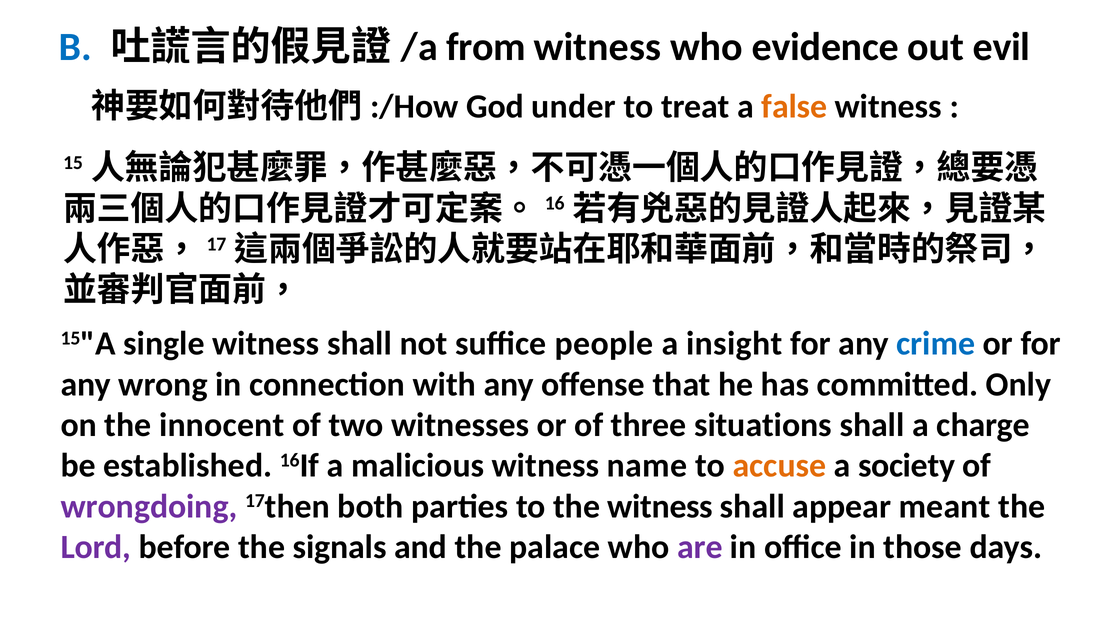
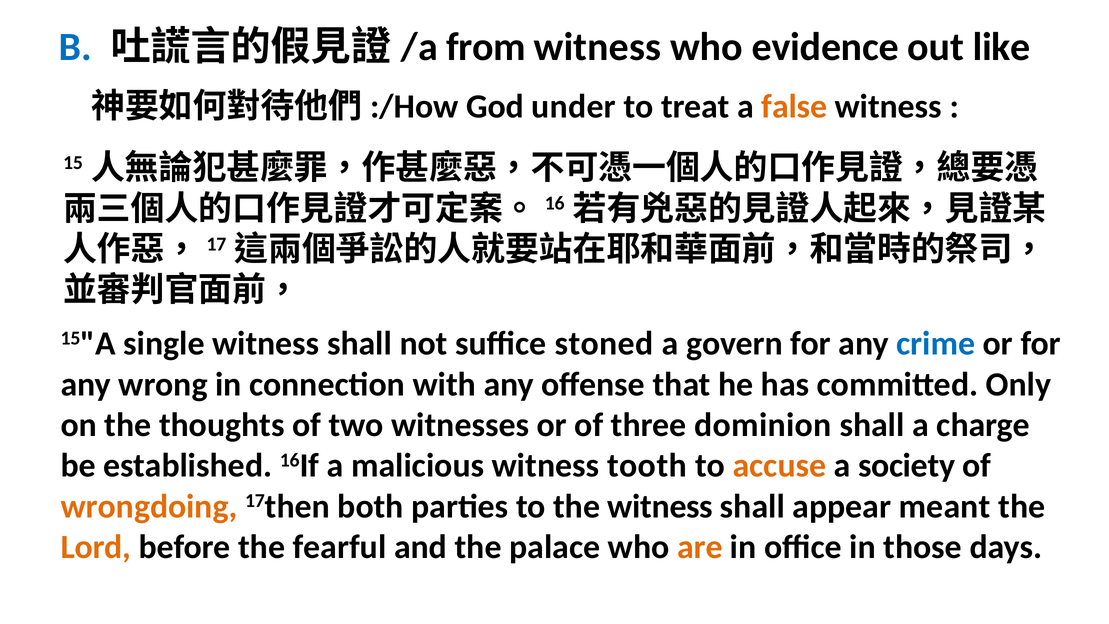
evil: evil -> like
people: people -> stoned
insight: insight -> govern
innocent: innocent -> thoughts
situations: situations -> dominion
name: name -> tooth
wrongdoing colour: purple -> orange
Lord colour: purple -> orange
signals: signals -> fearful
are colour: purple -> orange
